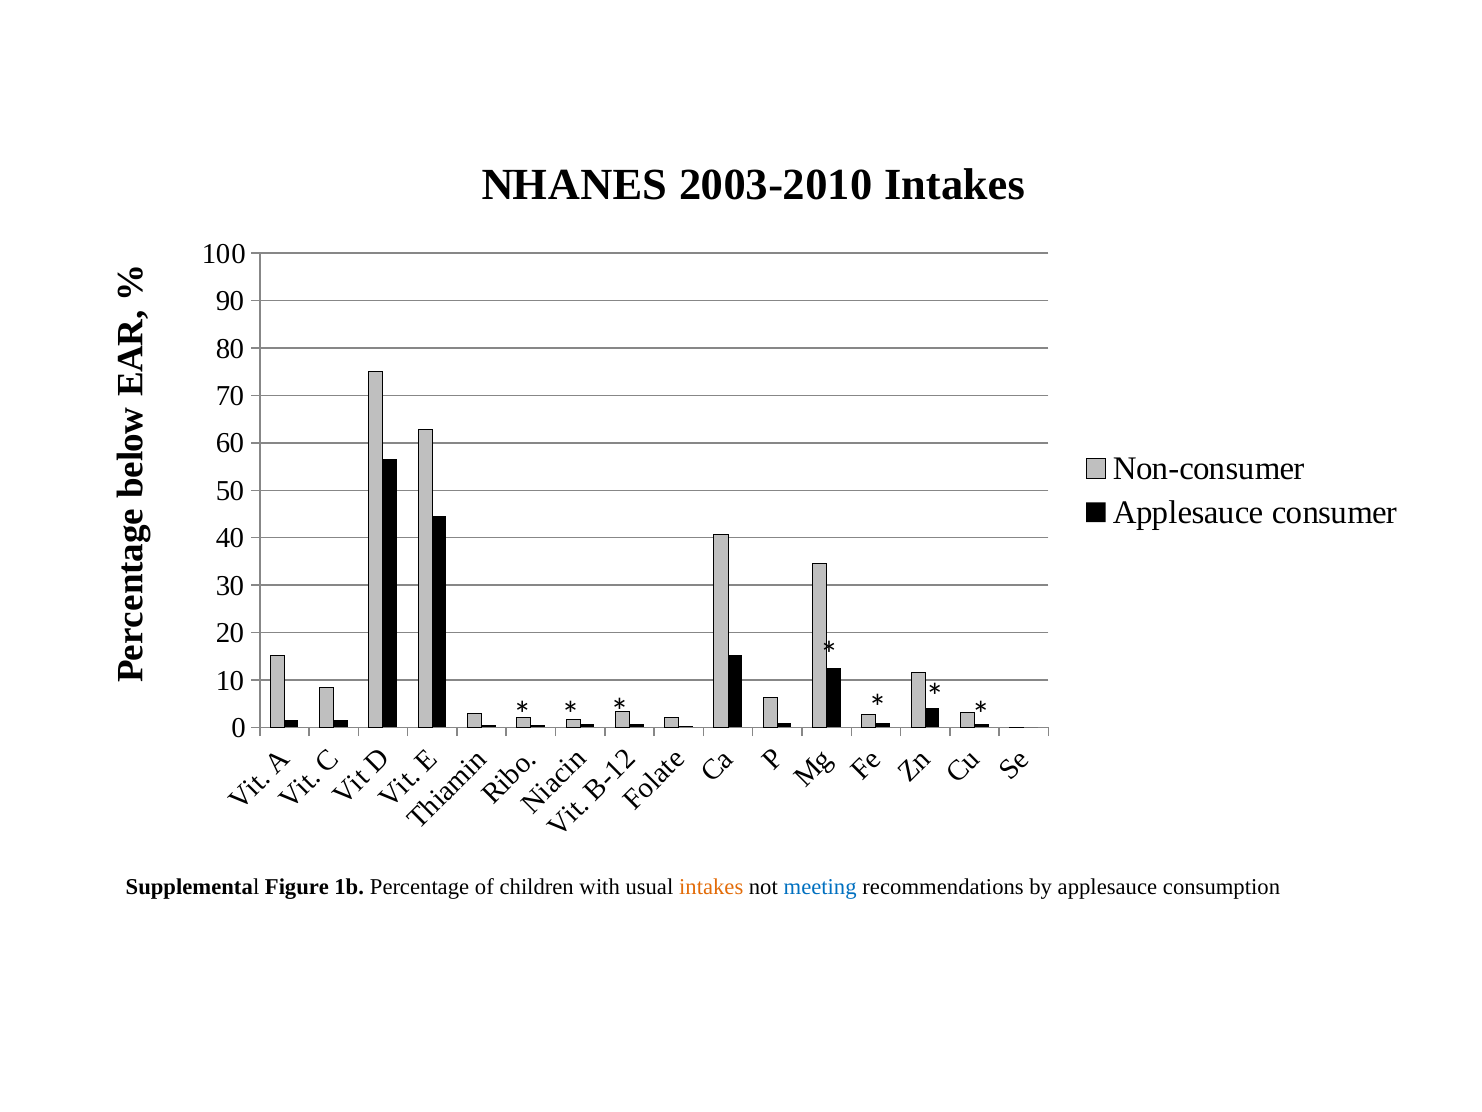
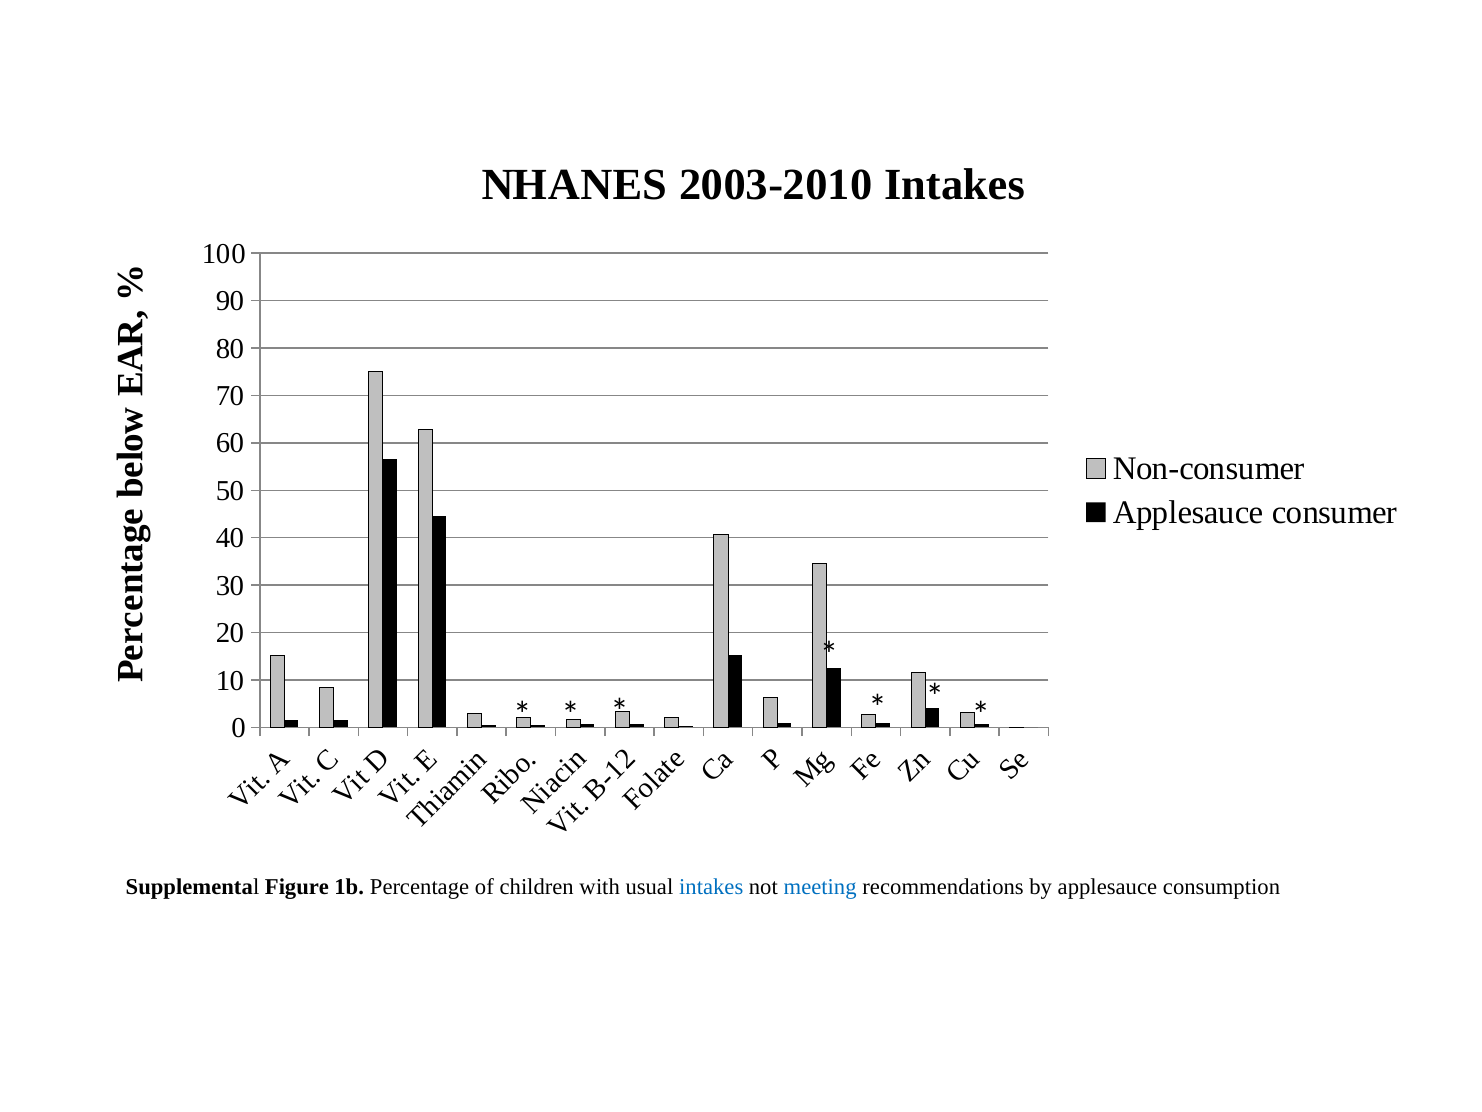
intakes at (711, 887) colour: orange -> blue
